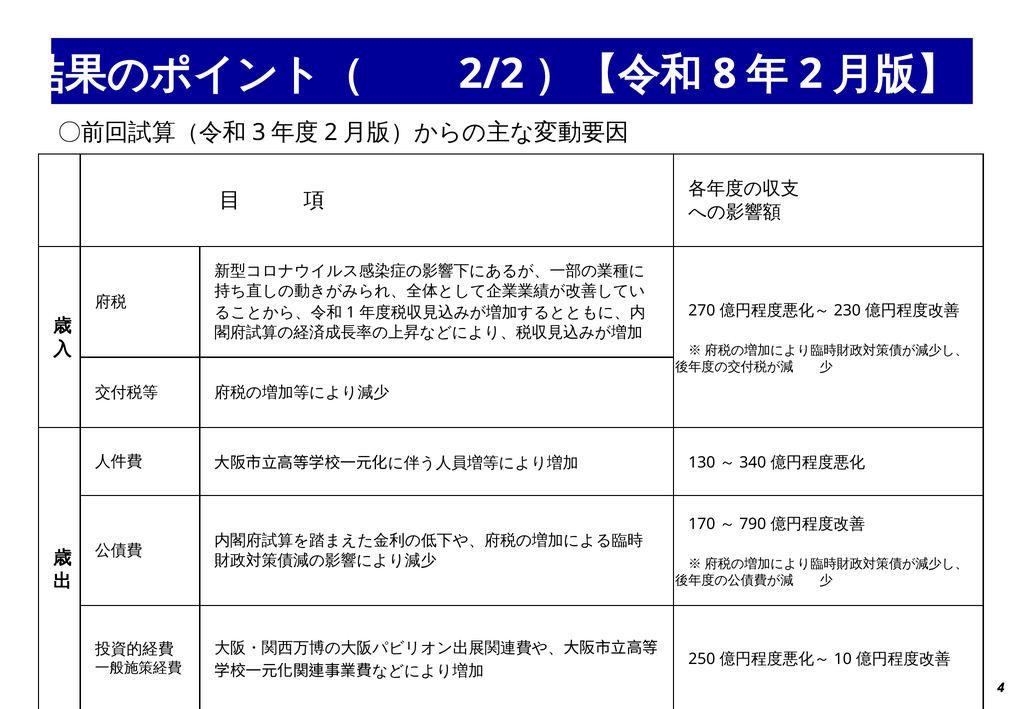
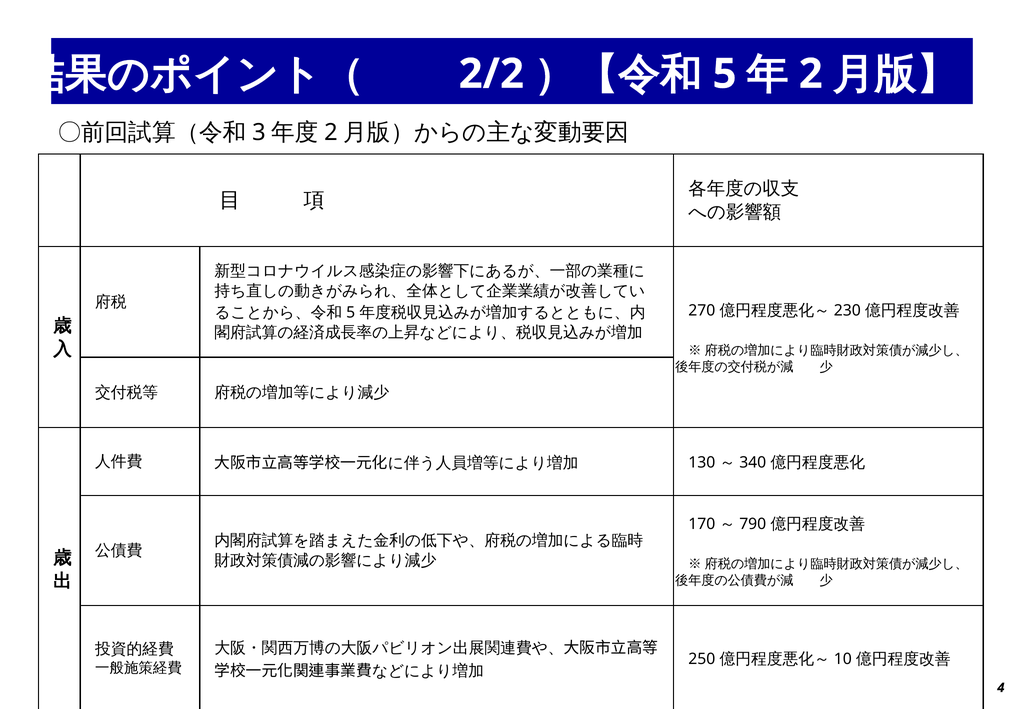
8 at (725, 74): 8 -> 5
1 at (351, 313): 1 -> 5
